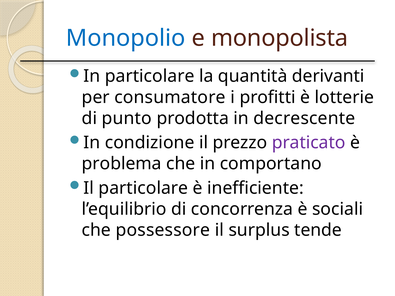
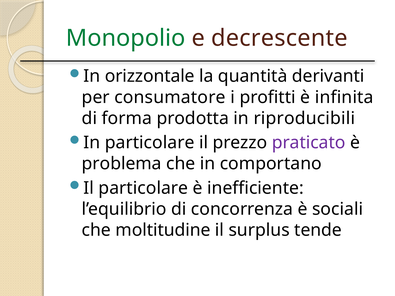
Monopolio colour: blue -> green
monopolista: monopolista -> decrescente
In particolare: particolare -> orizzontale
lotterie: lotterie -> infinita
punto: punto -> forma
decrescente: decrescente -> riproducibili
In condizione: condizione -> particolare
possessore: possessore -> moltitudine
